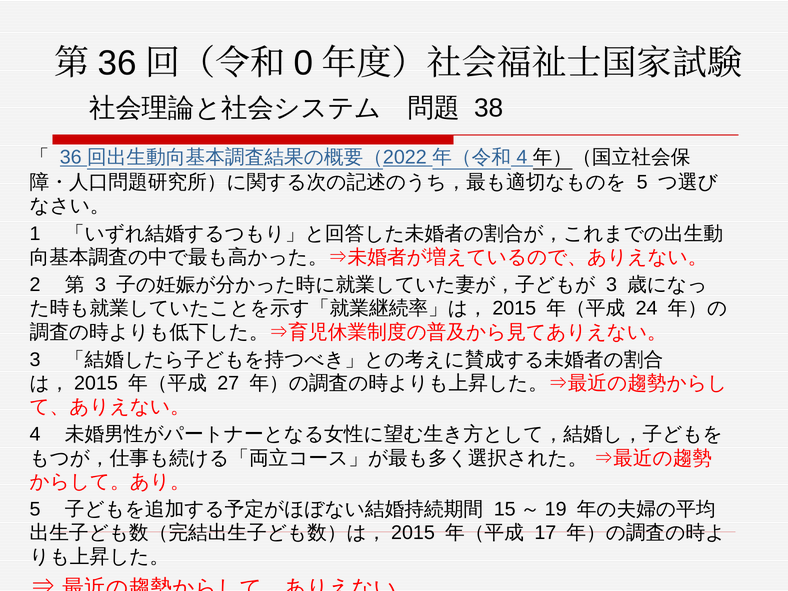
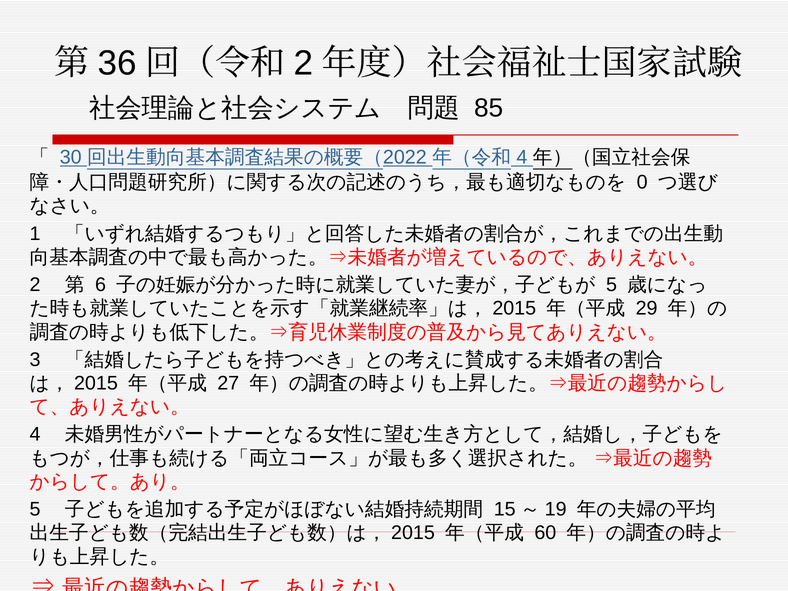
0 at (304, 63): 0 -> 2
38: 38 -> 85
36 at (71, 157): 36 -> 30
5 at (642, 182): 5 -> 0
3 at (101, 285): 3 -> 6
3 at (612, 285): 3 -> 5
24: 24 -> 29
17: 17 -> 60
